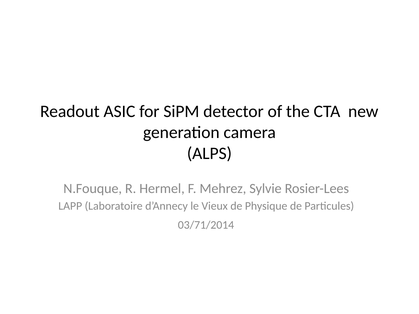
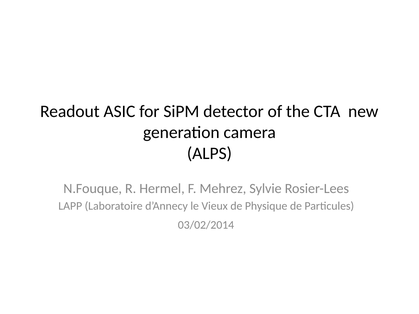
03/71/2014: 03/71/2014 -> 03/02/2014
